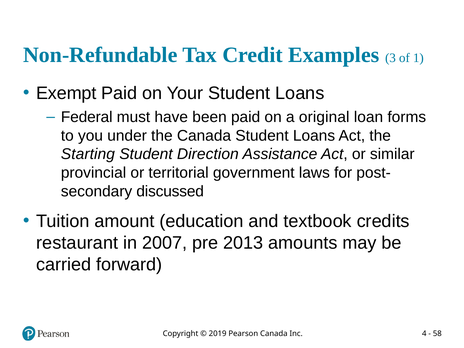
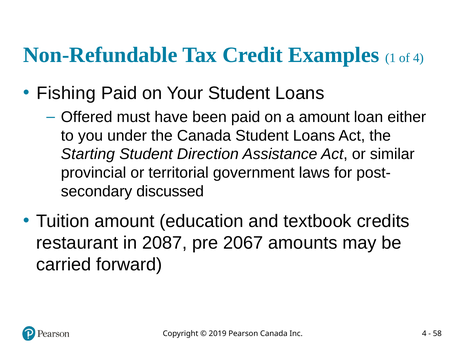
3: 3 -> 1
of 1: 1 -> 4
Exempt: Exempt -> Fishing
Federal: Federal -> Offered
a original: original -> amount
forms: forms -> either
2007: 2007 -> 2087
2013: 2013 -> 2067
